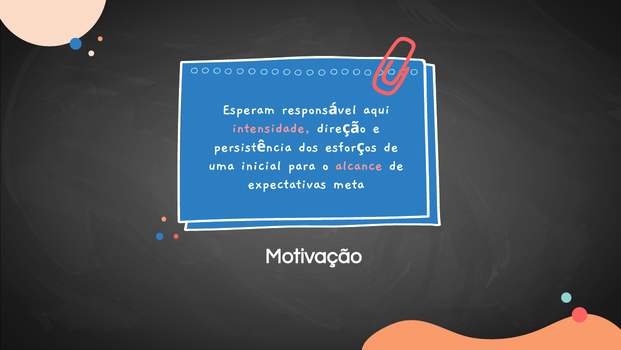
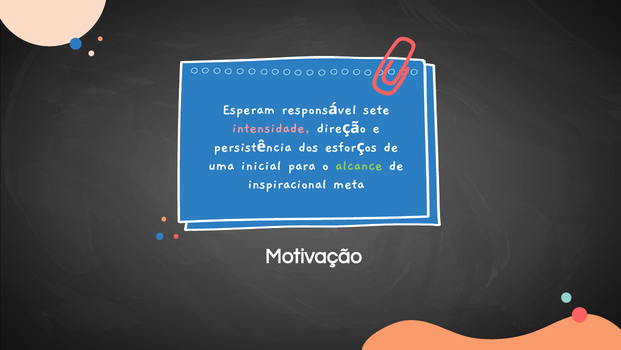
aqui: aqui -> sete
alcance colour: pink -> light green
expectativas: expectativas -> inspiracional
